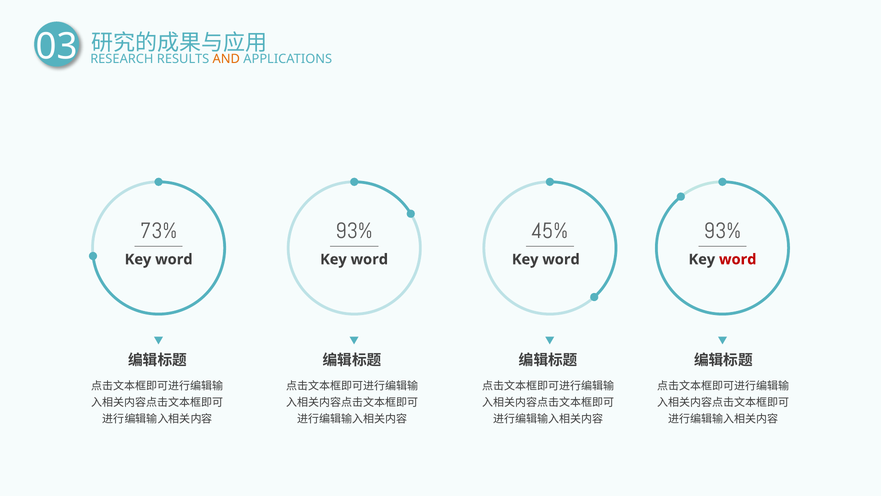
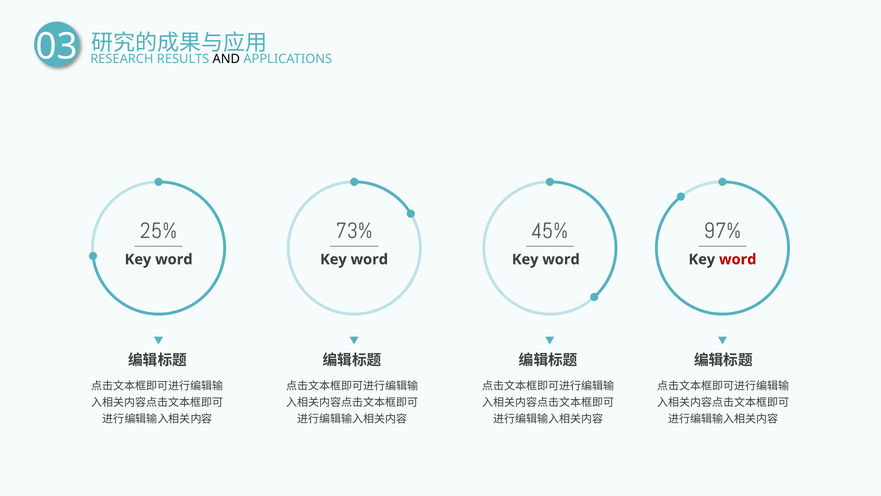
AND colour: orange -> black
73%: 73% -> 25%
93% at (354, 231): 93% -> 73%
45% 93%: 93% -> 97%
